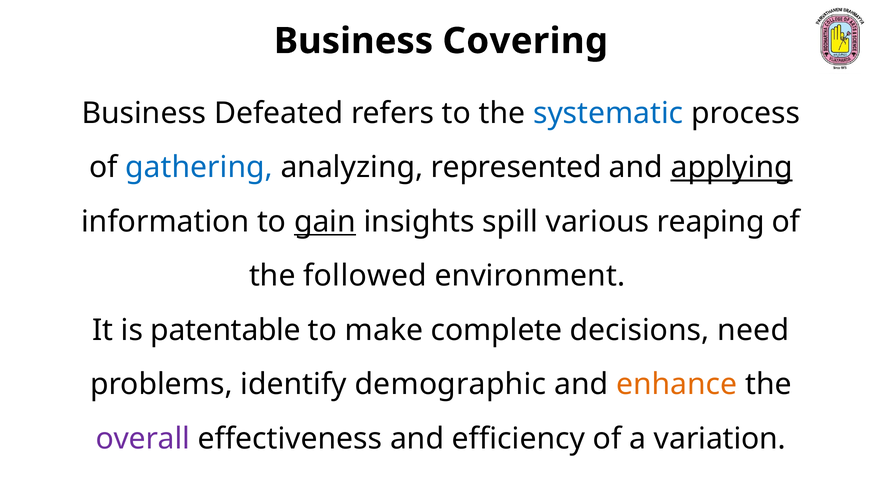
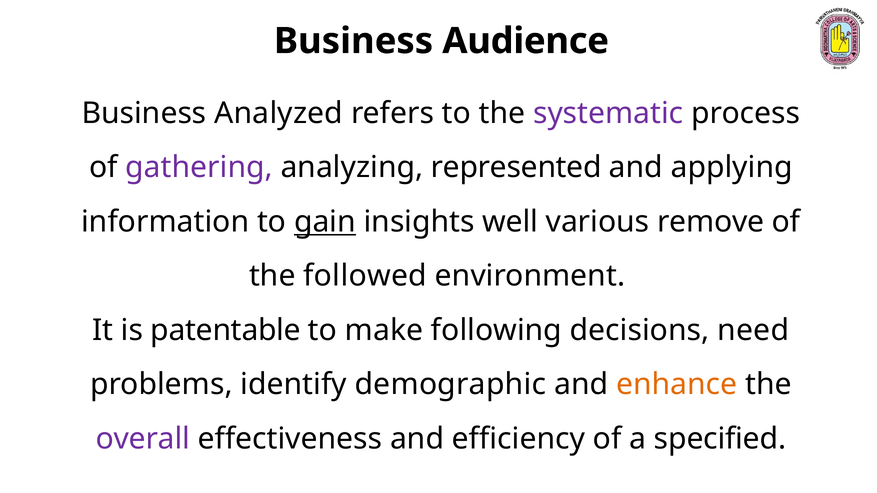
Covering: Covering -> Audience
Defeated: Defeated -> Analyzed
systematic colour: blue -> purple
gathering colour: blue -> purple
applying underline: present -> none
spill: spill -> well
reaping: reaping -> remove
complete: complete -> following
variation: variation -> specified
